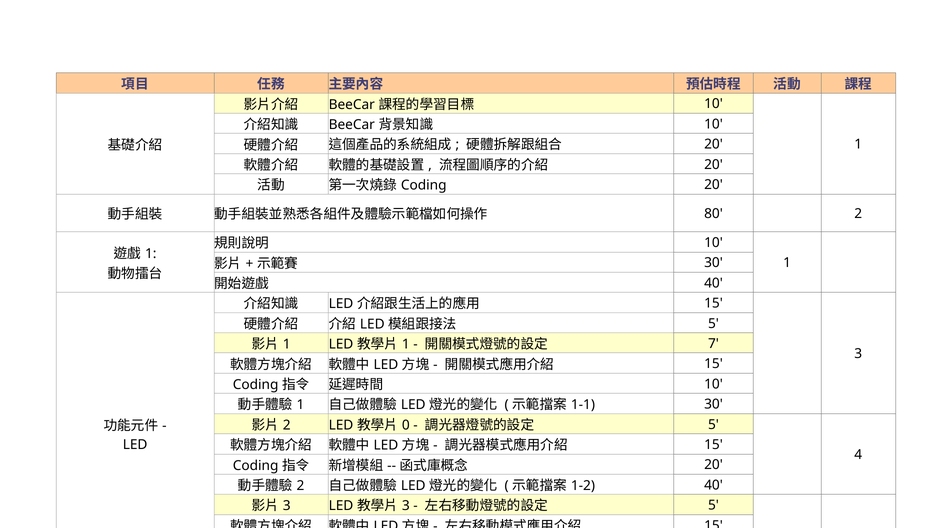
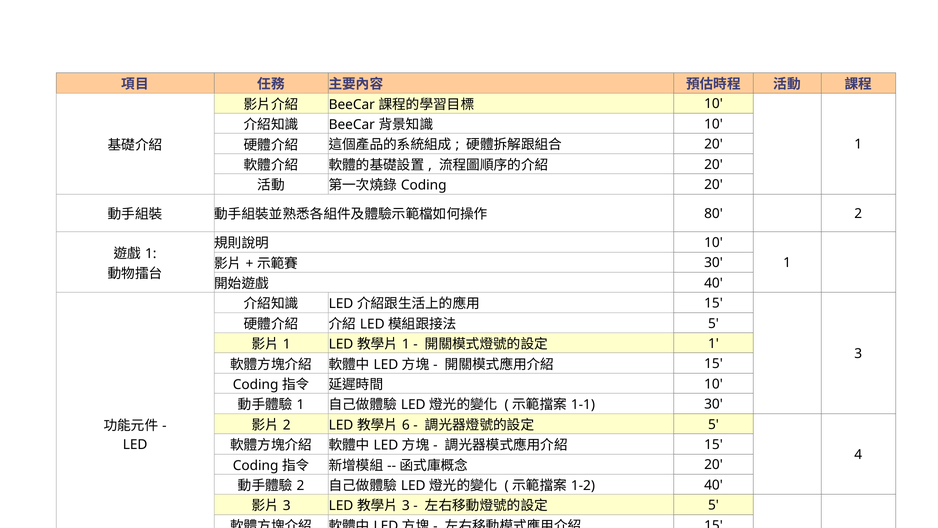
7 at (714, 343): 7 -> 1
0: 0 -> 6
